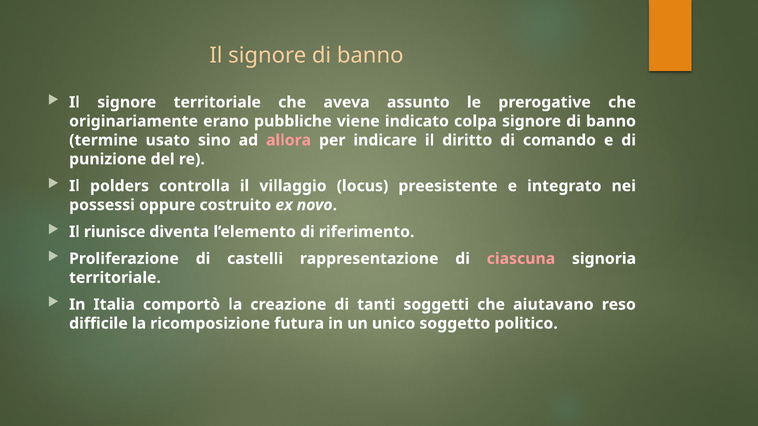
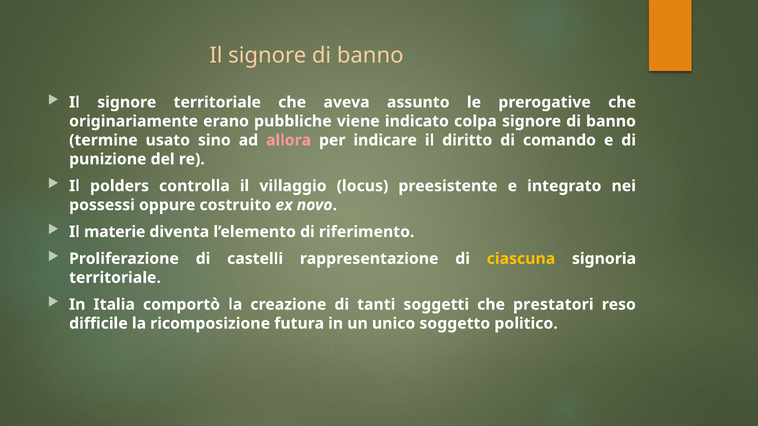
riunisce: riunisce -> materie
ciascuna colour: pink -> yellow
aiutavano: aiutavano -> prestatori
